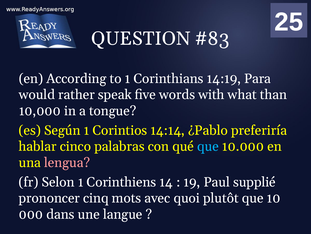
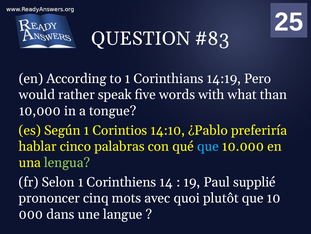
Para: Para -> Pero
14:14: 14:14 -> 14:10
lengua colour: pink -> light green
